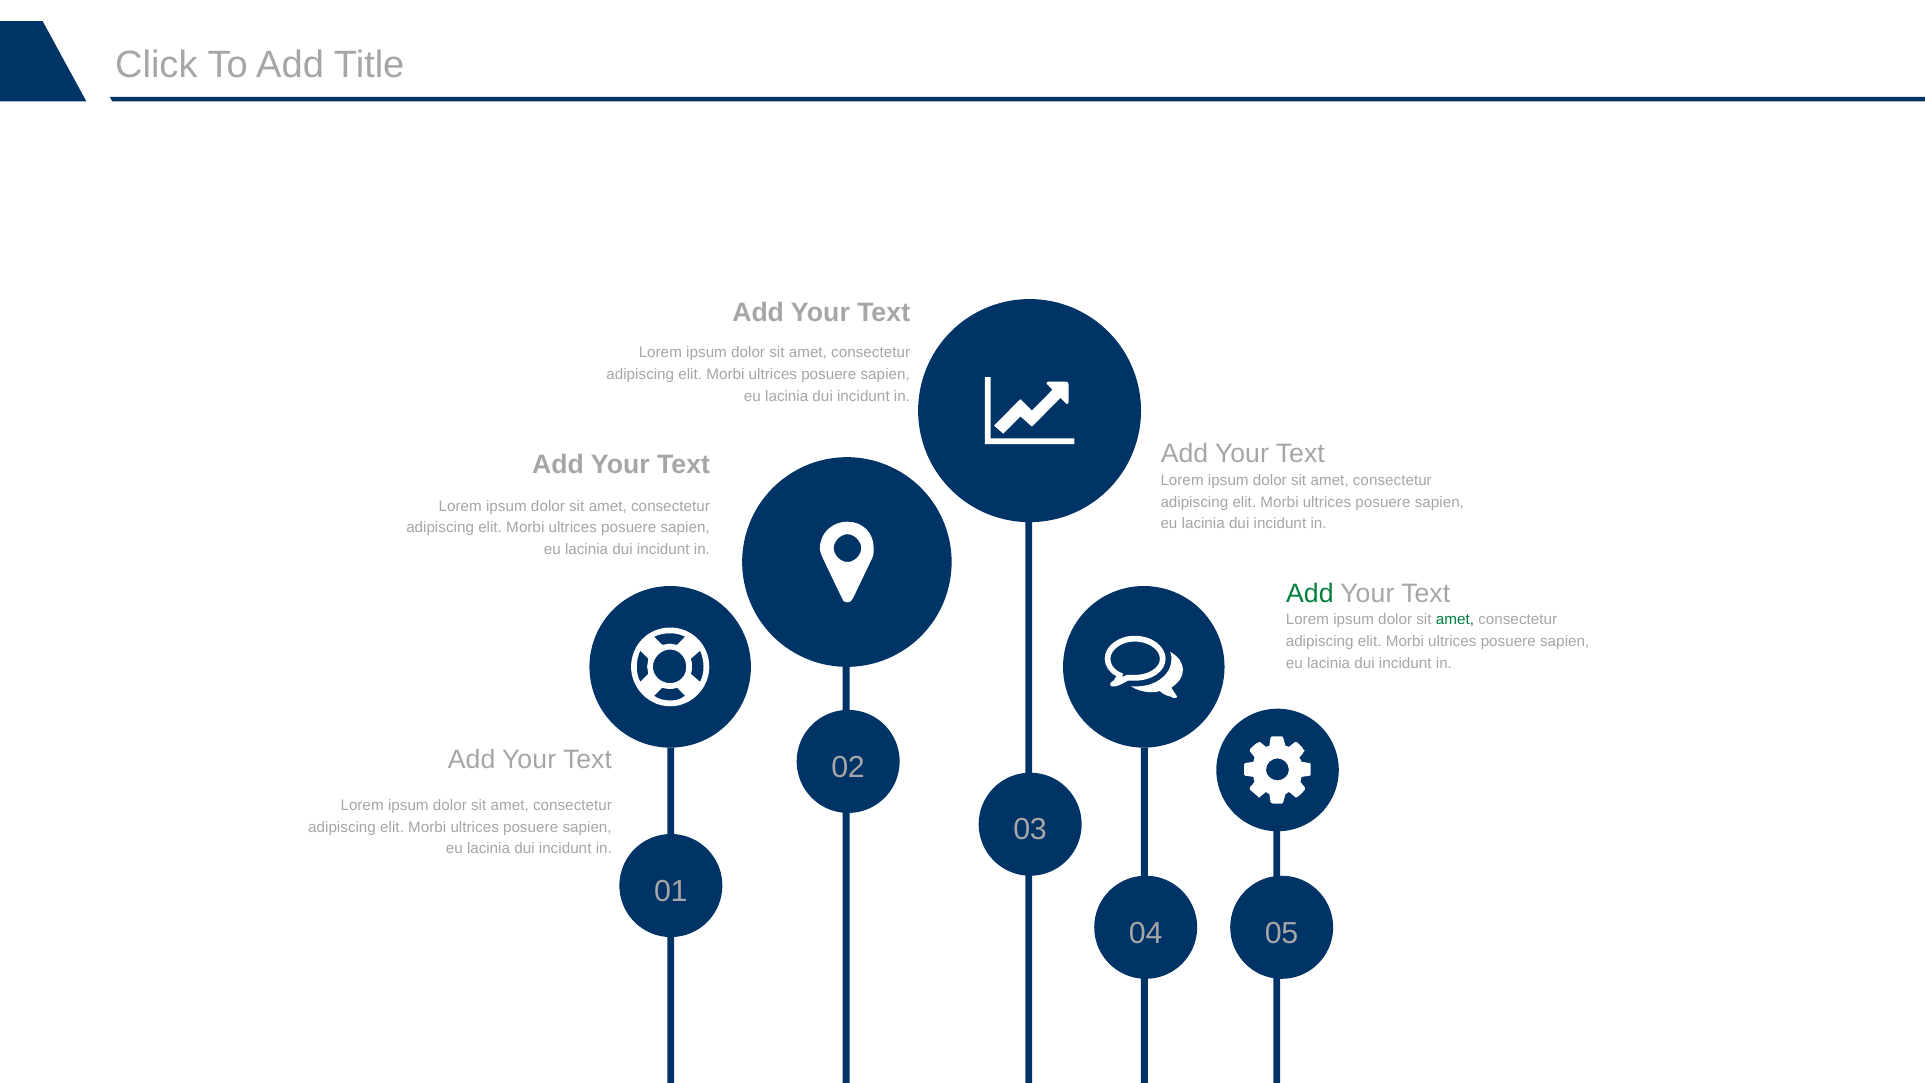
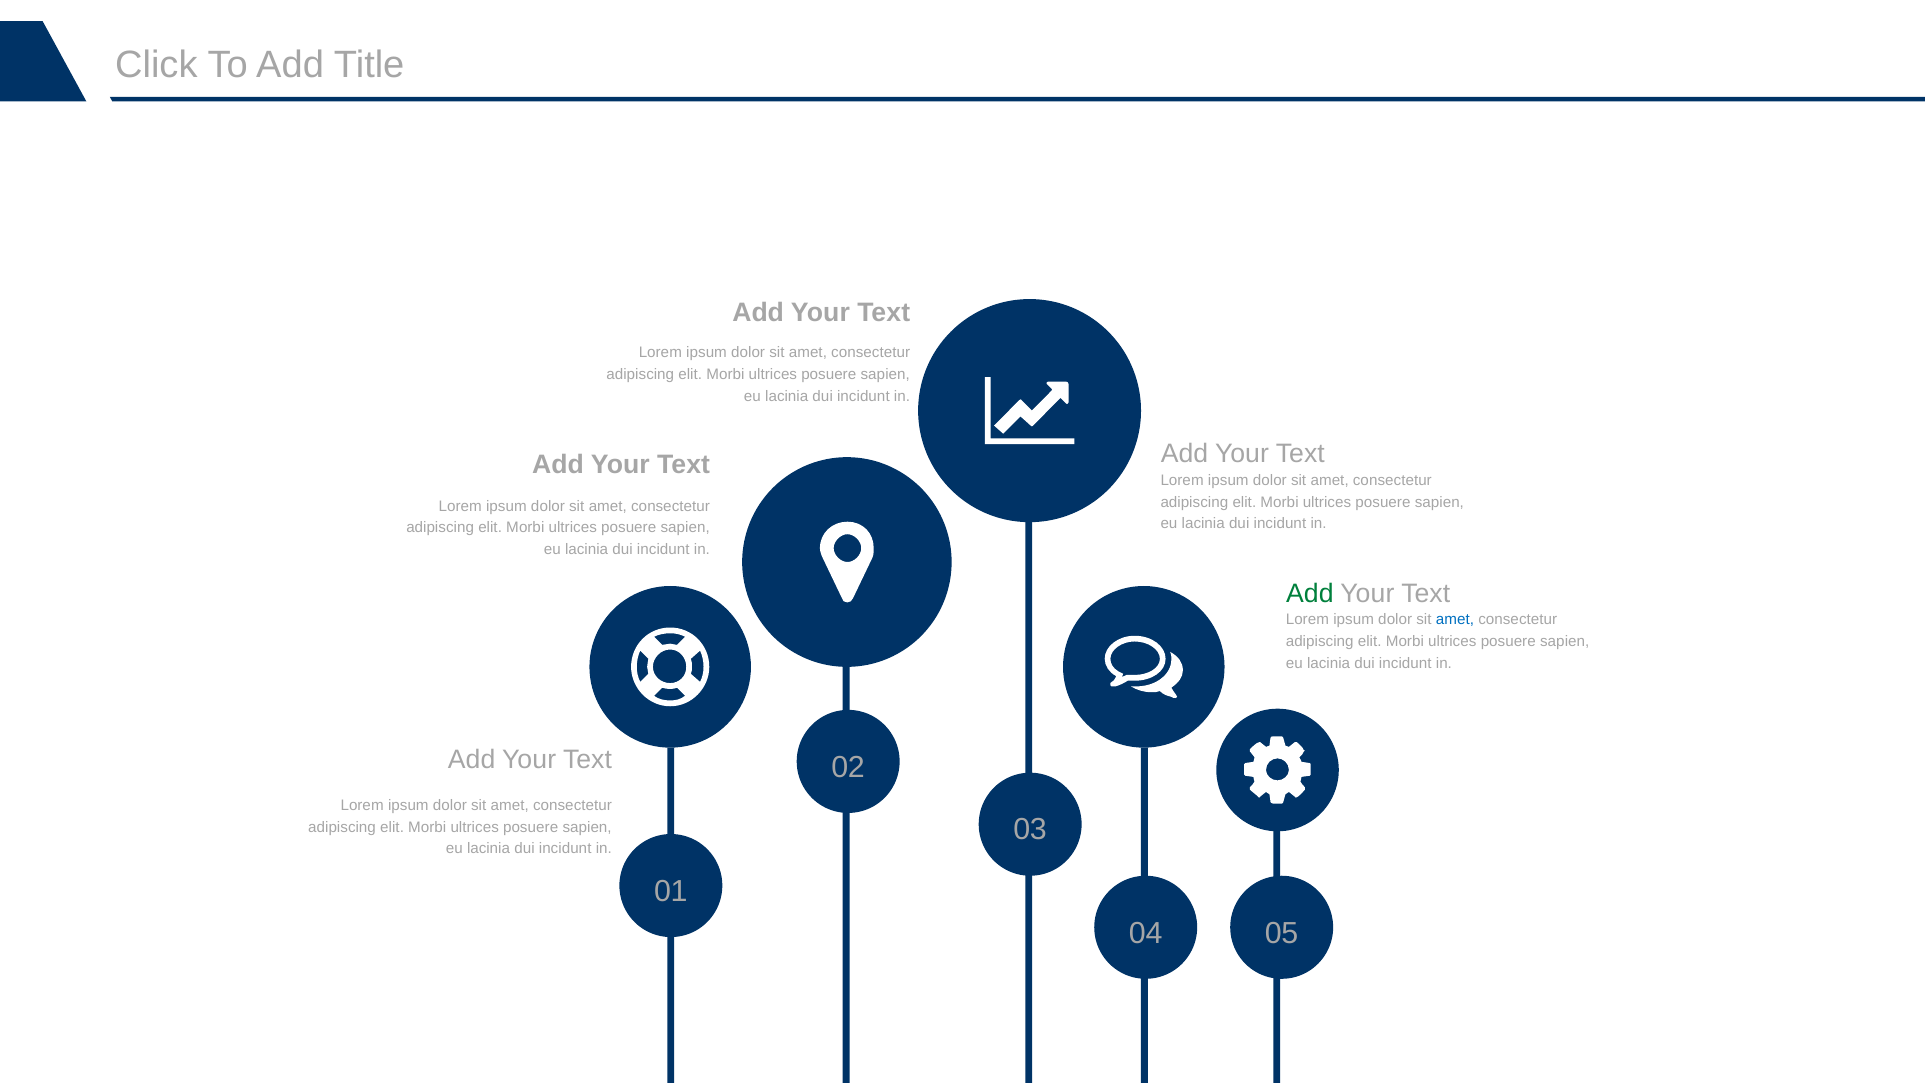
amet at (1455, 619) colour: green -> blue
